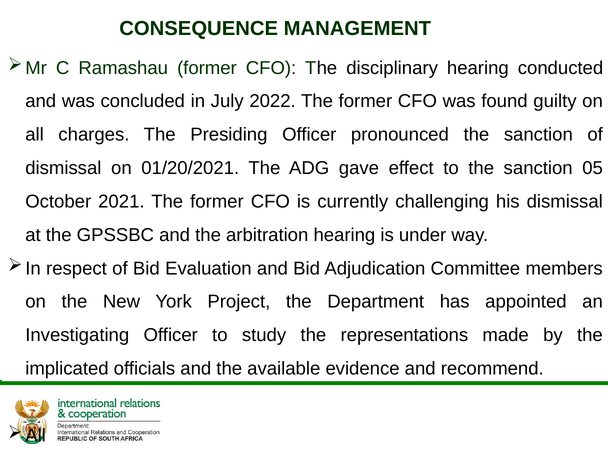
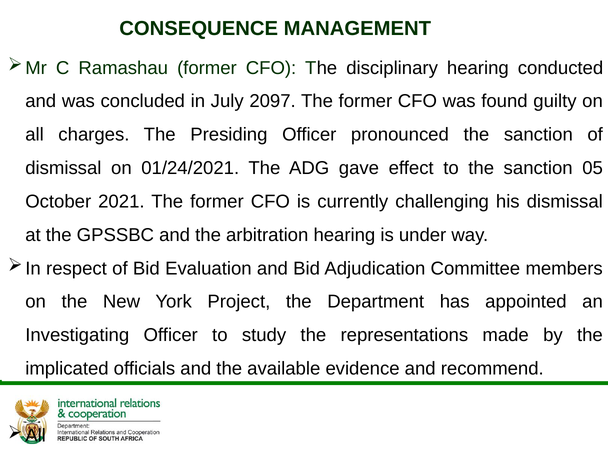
2022: 2022 -> 2097
01/20/2021: 01/20/2021 -> 01/24/2021
